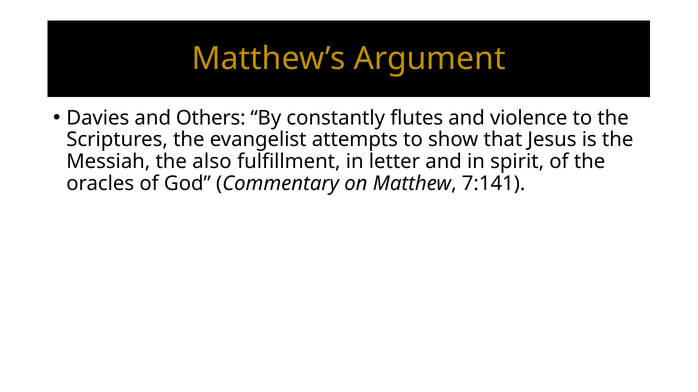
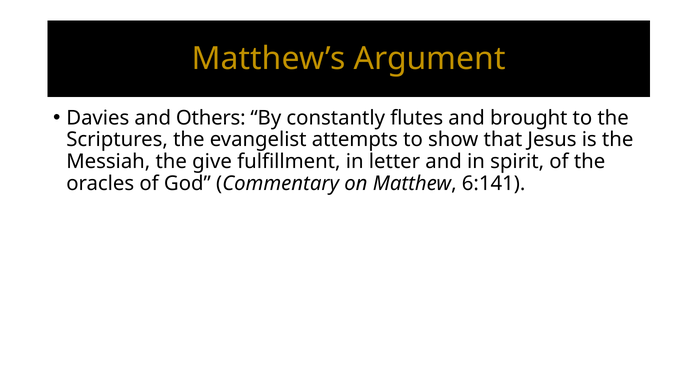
violence: violence -> brought
also: also -> give
7:141: 7:141 -> 6:141
